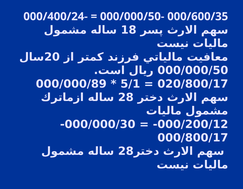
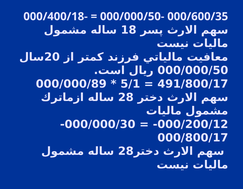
000/400/24-: 000/400/24- -> 000/400/18-
020/800/17: 020/800/17 -> 491/800/17
